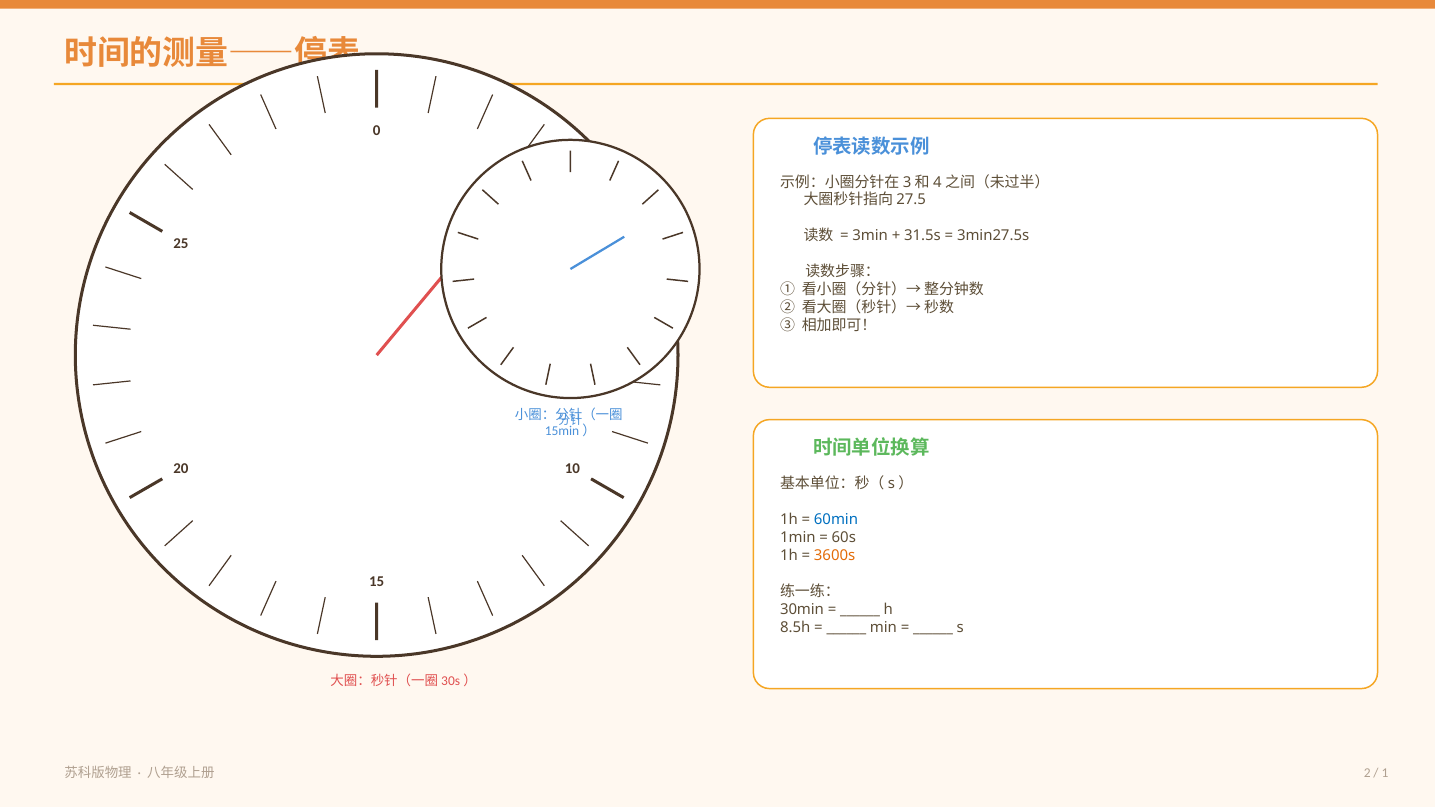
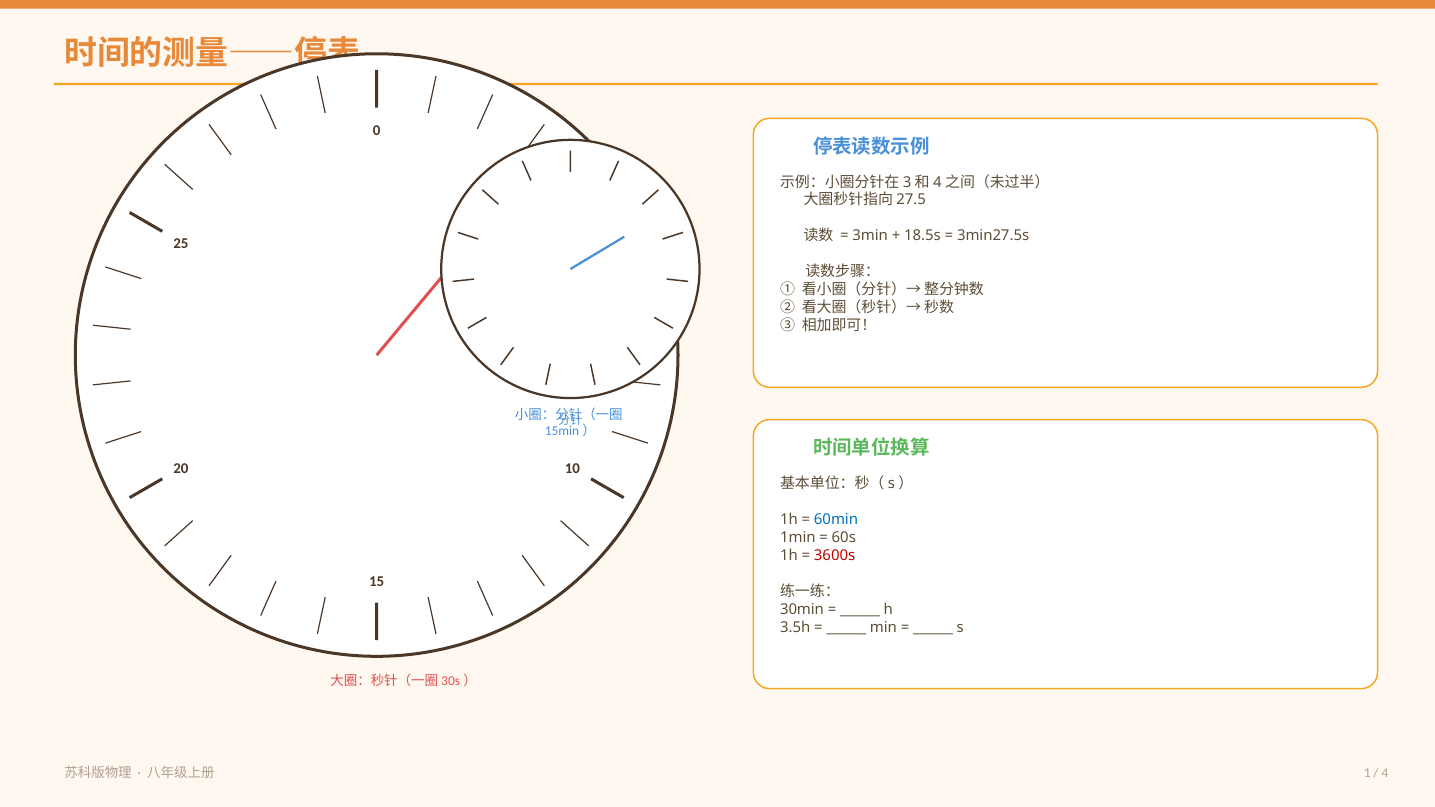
31.5s: 31.5s -> 18.5s
3600s colour: orange -> red
8.5h: 8.5h -> 3.5h
2: 2 -> 1
1: 1 -> 4
